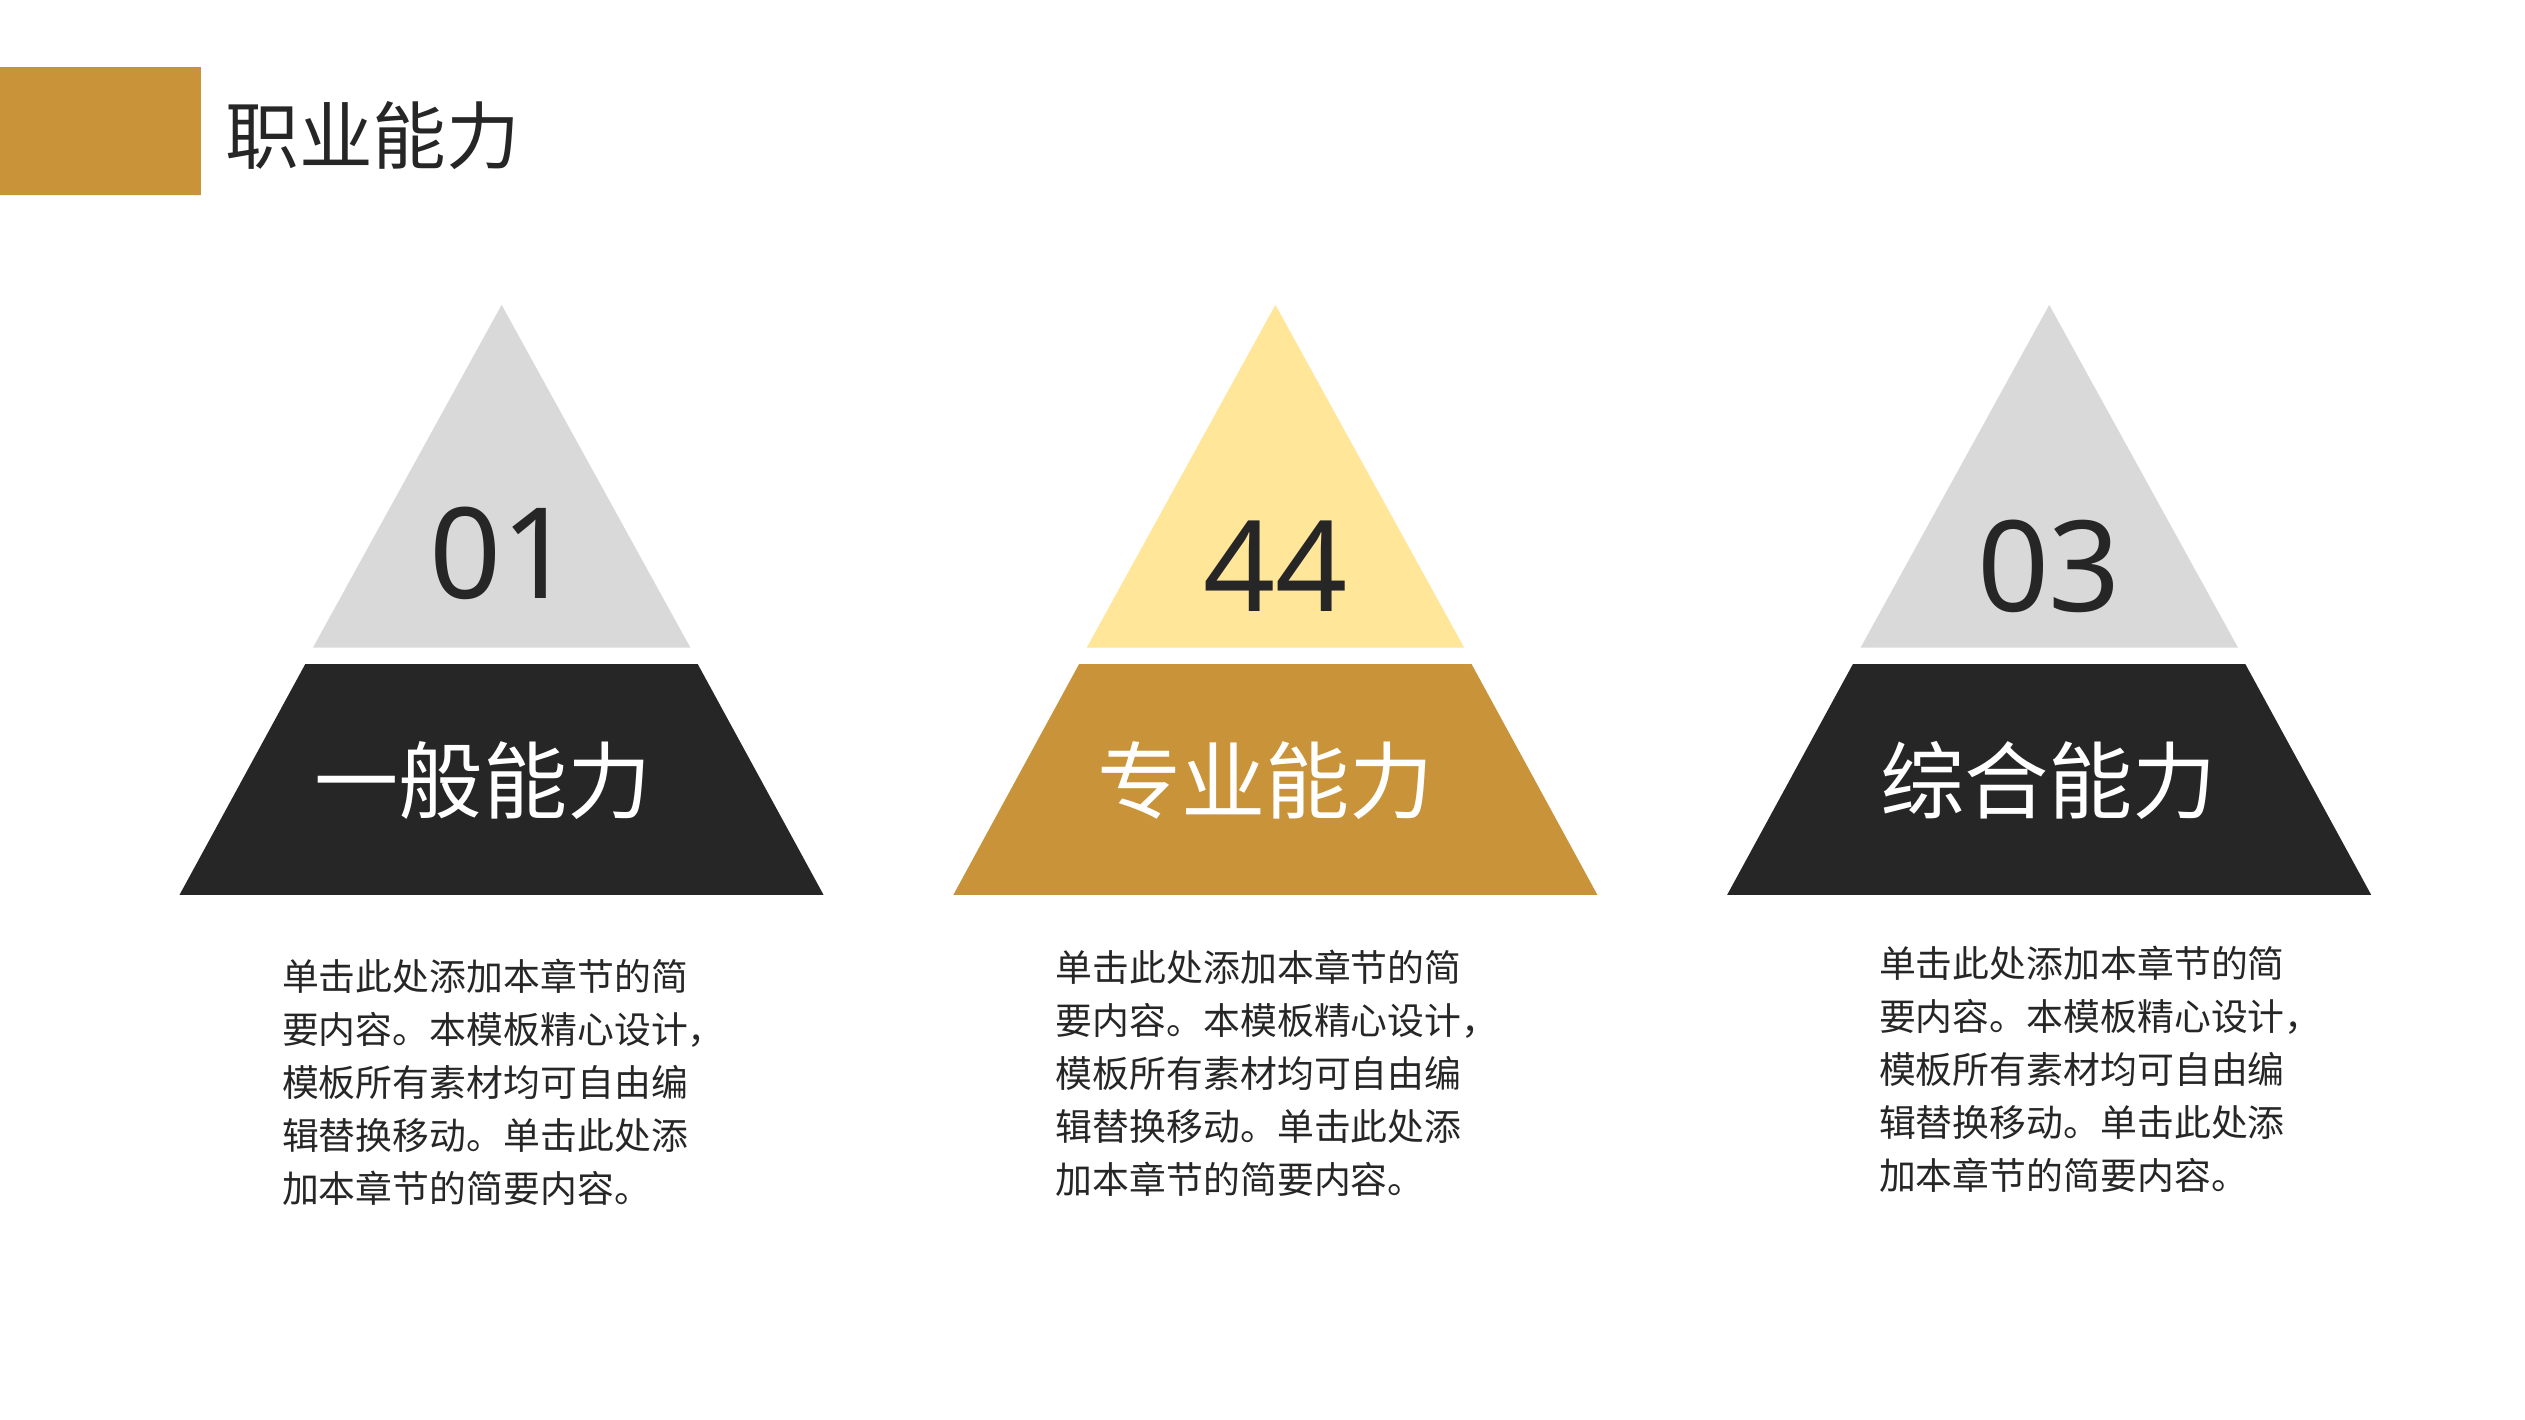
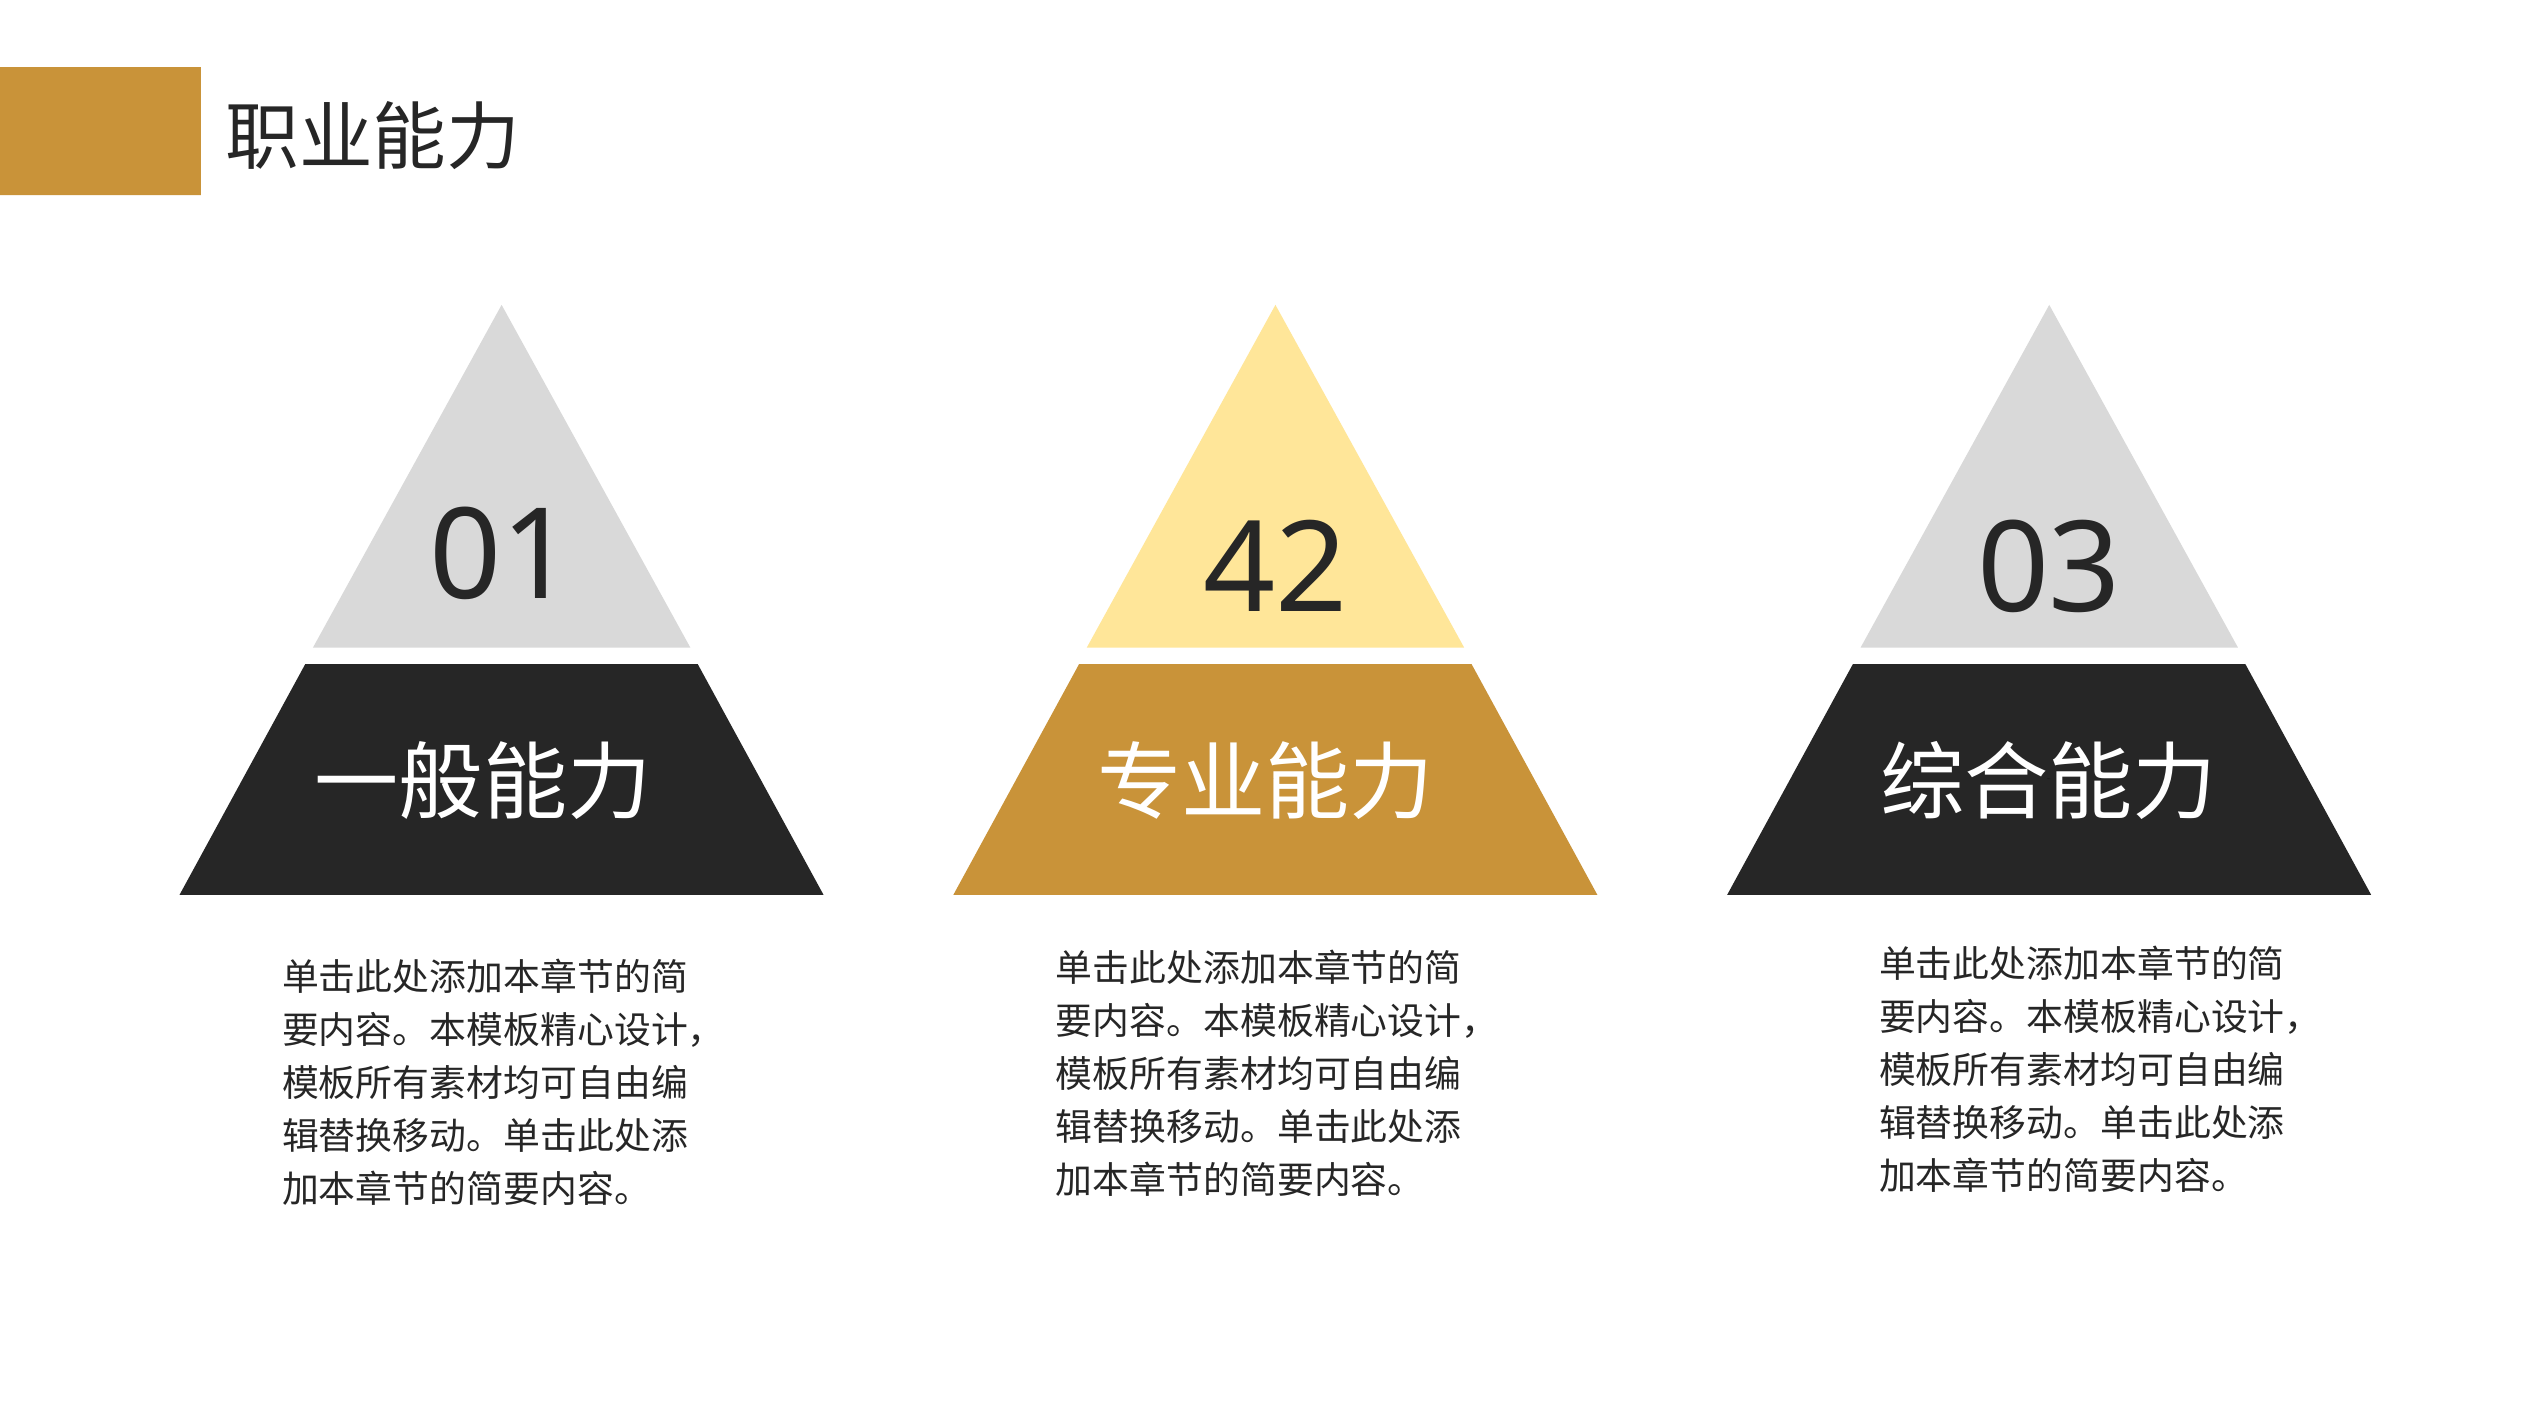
44: 44 -> 42
